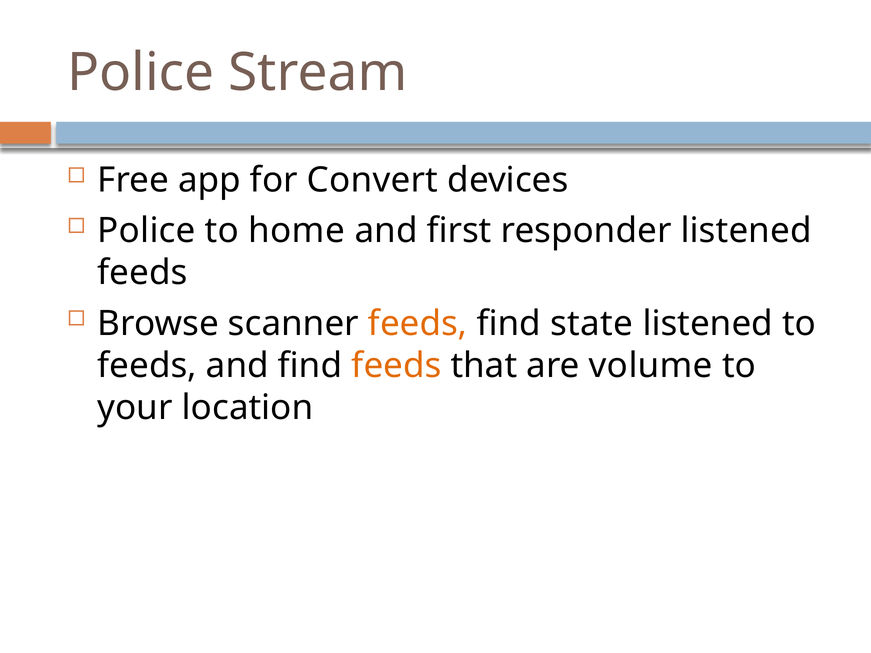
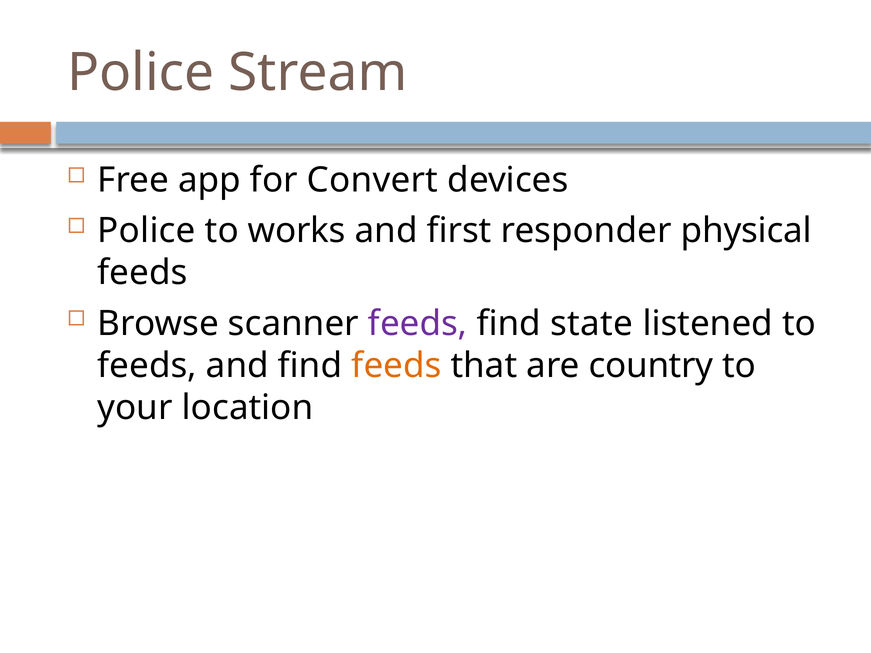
home: home -> works
responder listened: listened -> physical
feeds at (418, 324) colour: orange -> purple
volume: volume -> country
